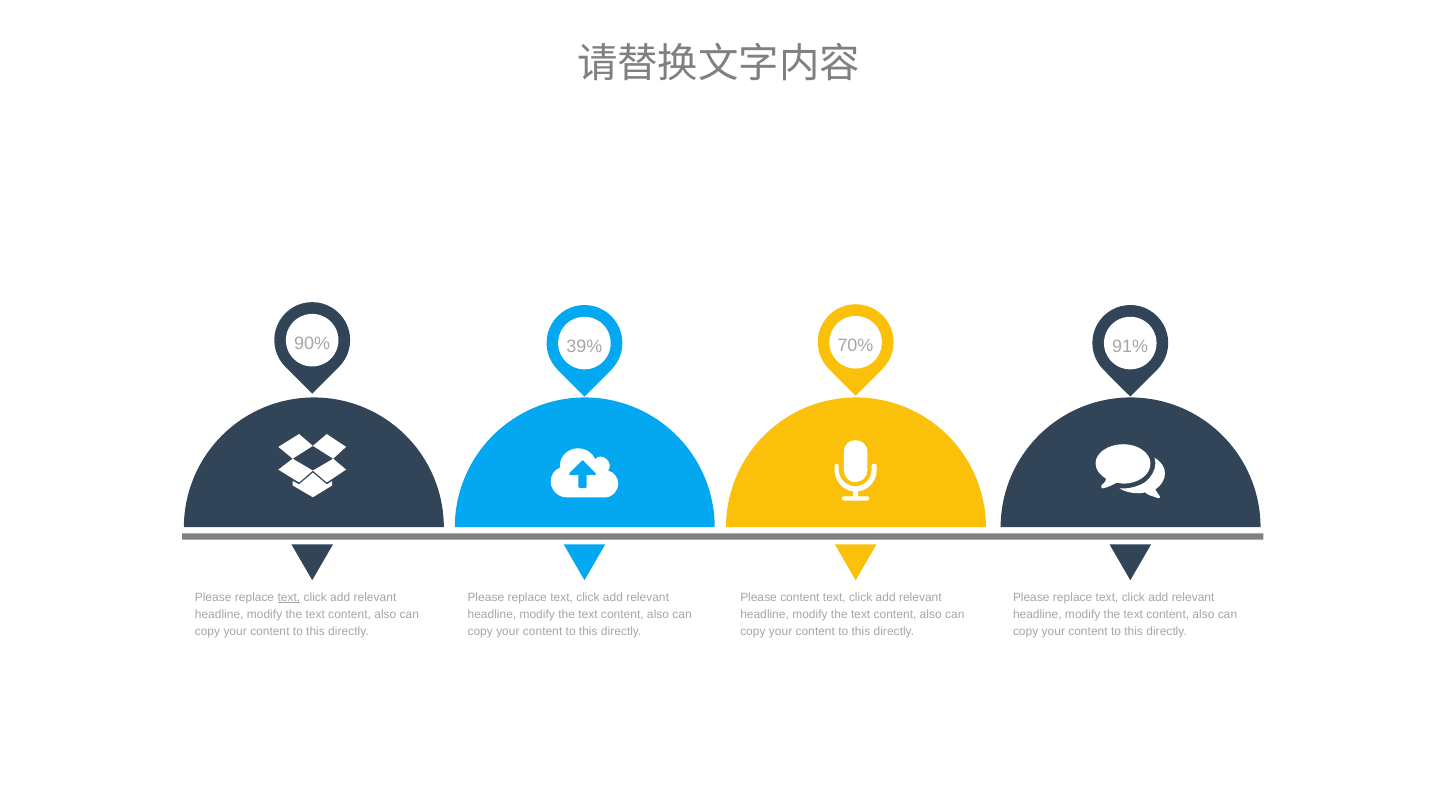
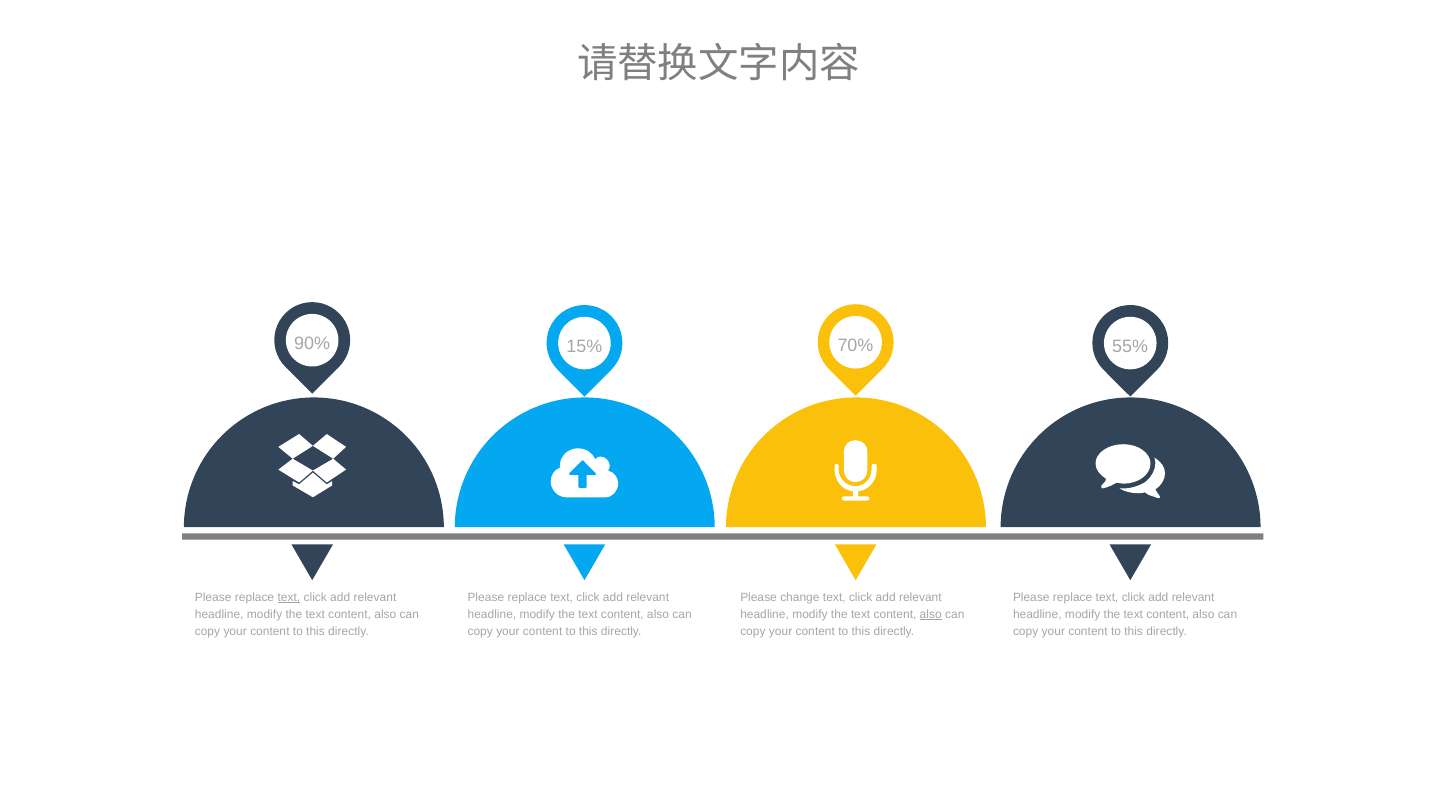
39%: 39% -> 15%
91%: 91% -> 55%
Please content: content -> change
also at (931, 615) underline: none -> present
